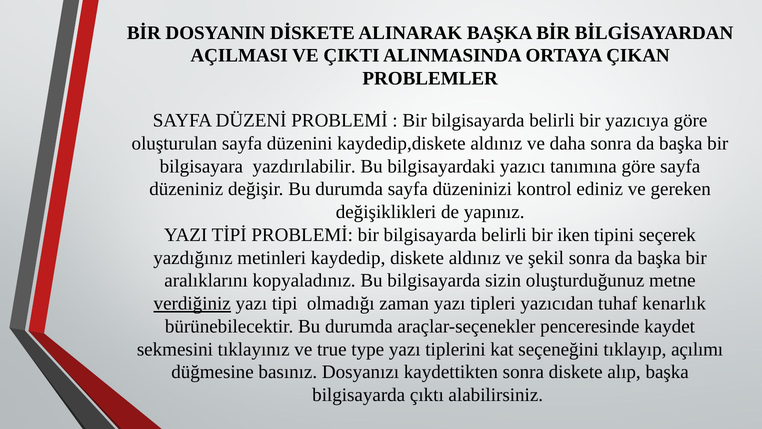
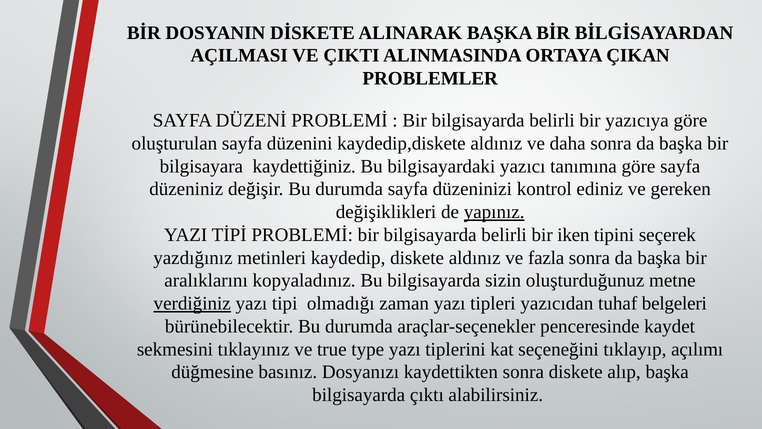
yazdırılabilir: yazdırılabilir -> kaydettiğiniz
yapınız underline: none -> present
şekil: şekil -> fazla
kenarlık: kenarlık -> belgeleri
